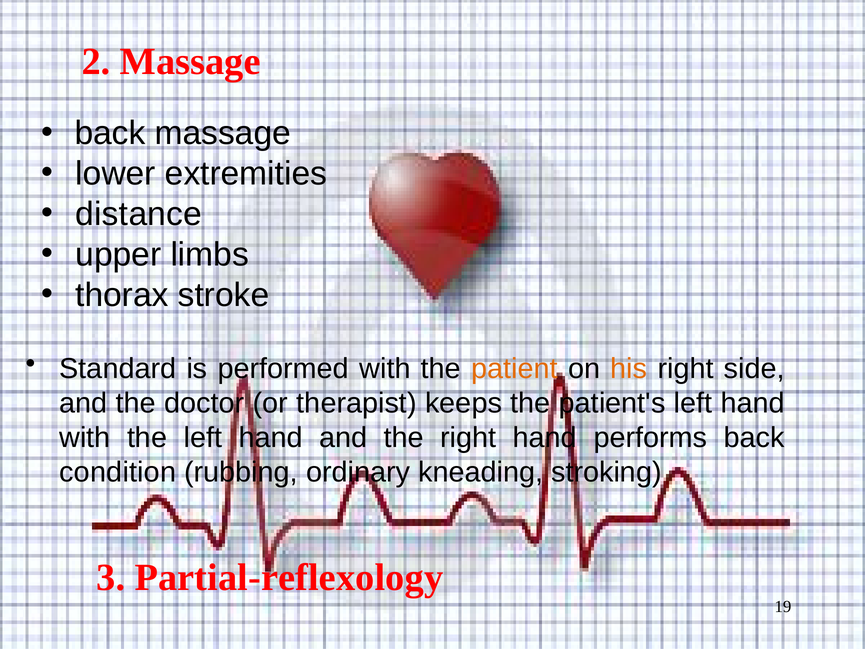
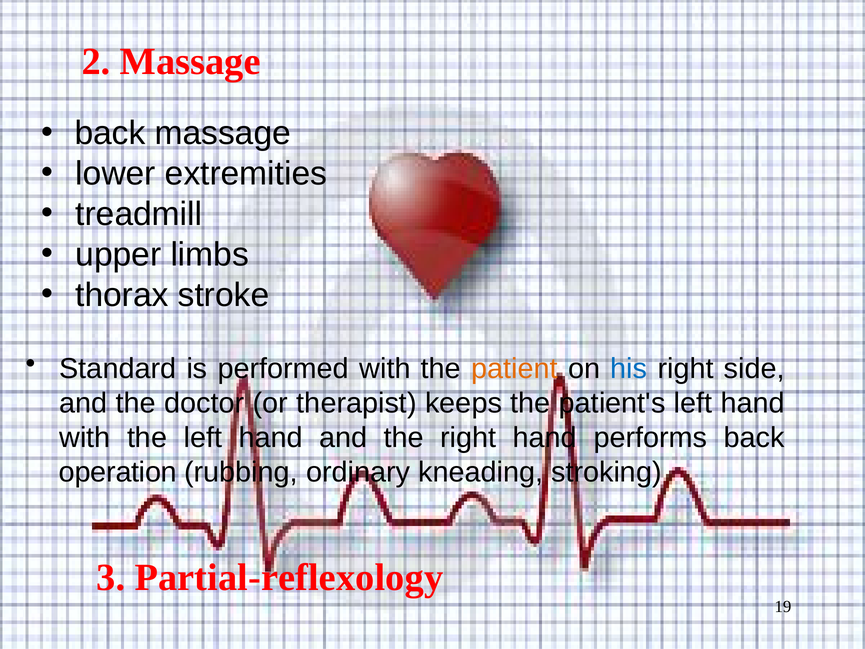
distance: distance -> treadmill
his colour: orange -> blue
condition: condition -> operation
